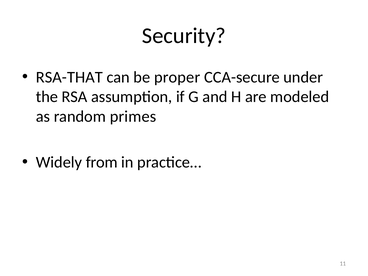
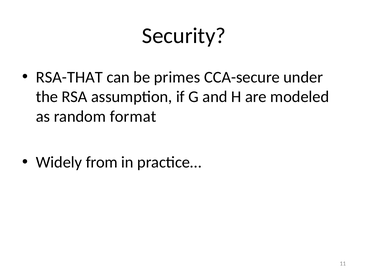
proper: proper -> primes
primes: primes -> format
